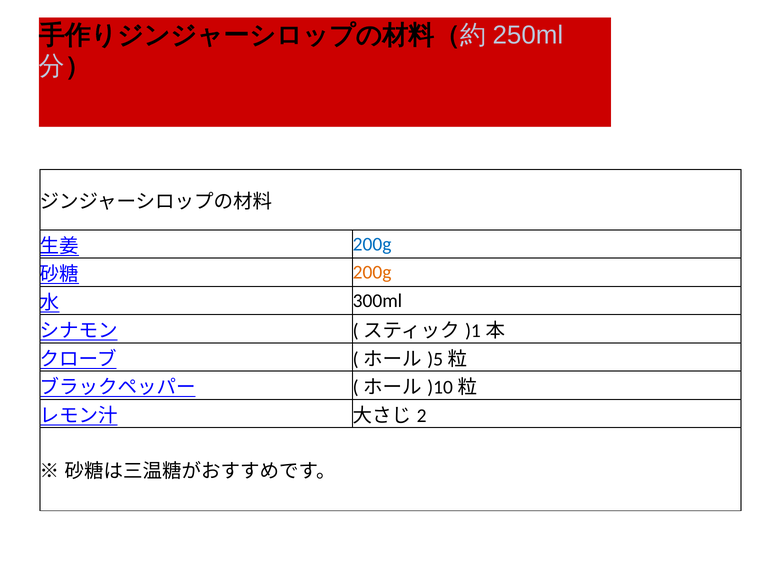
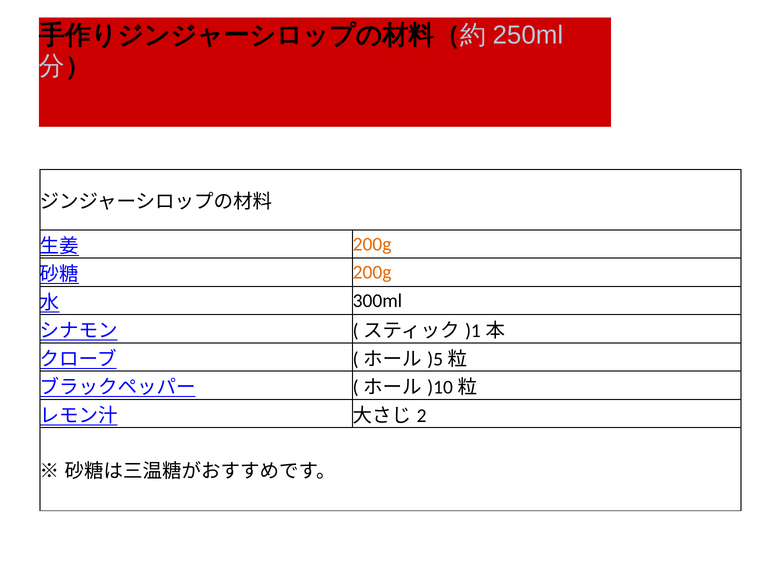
200g at (372, 244) colour: blue -> orange
